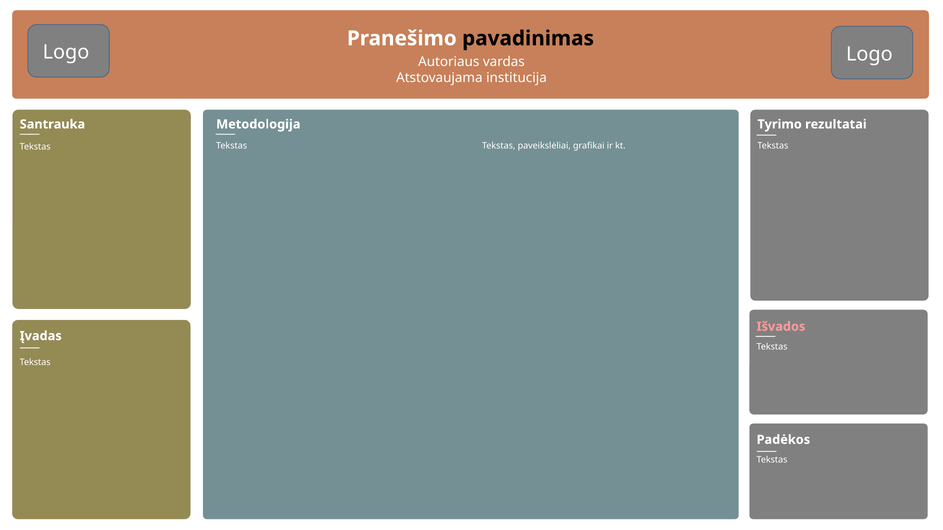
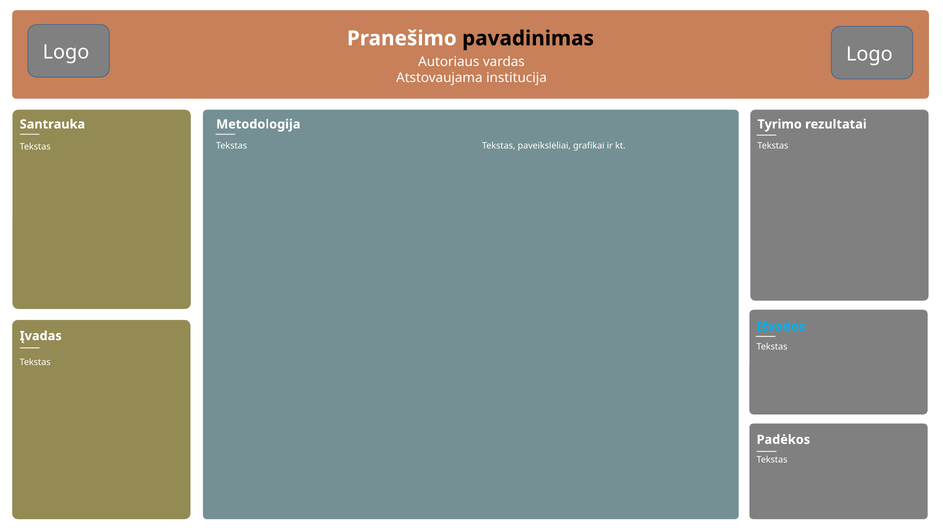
Išvados colour: pink -> light blue
